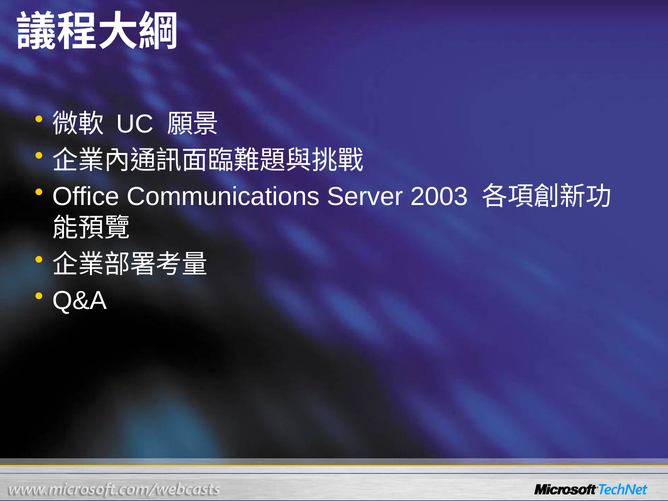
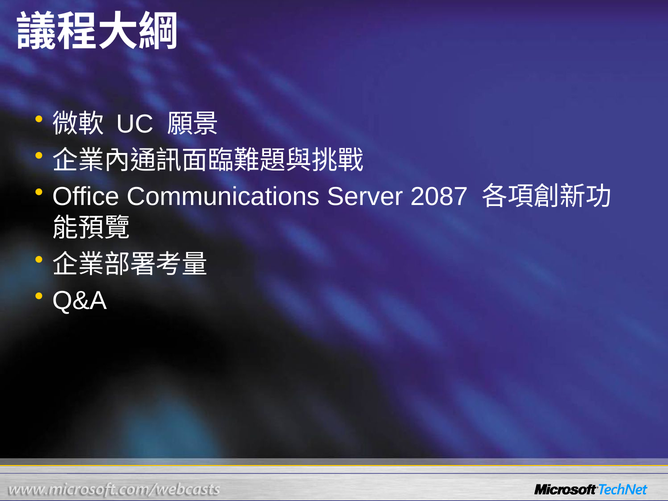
2003: 2003 -> 2087
